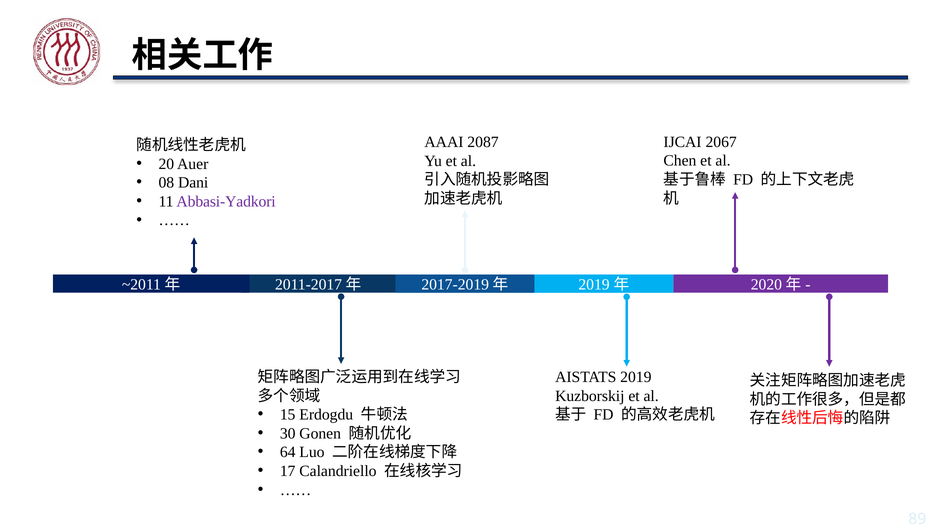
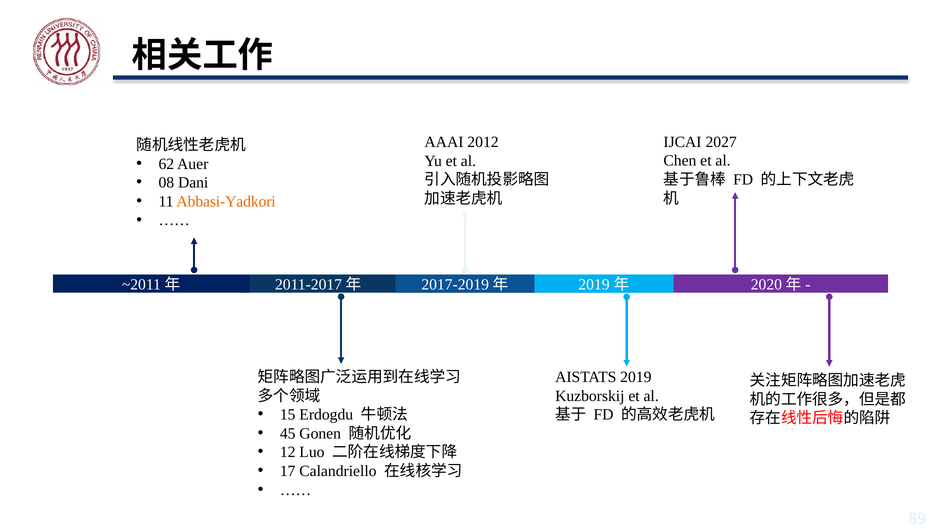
2087: 2087 -> 2012
2067: 2067 -> 2027
20: 20 -> 62
Abbasi-Yadkori colour: purple -> orange
30: 30 -> 45
64: 64 -> 12
